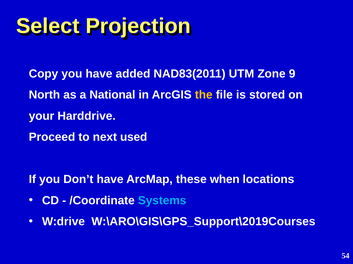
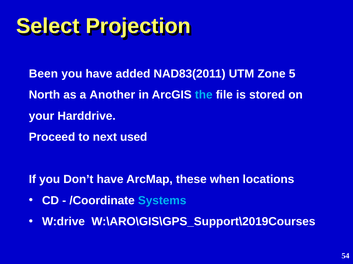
Copy: Copy -> Been
9: 9 -> 5
National: National -> Another
the colour: yellow -> light blue
